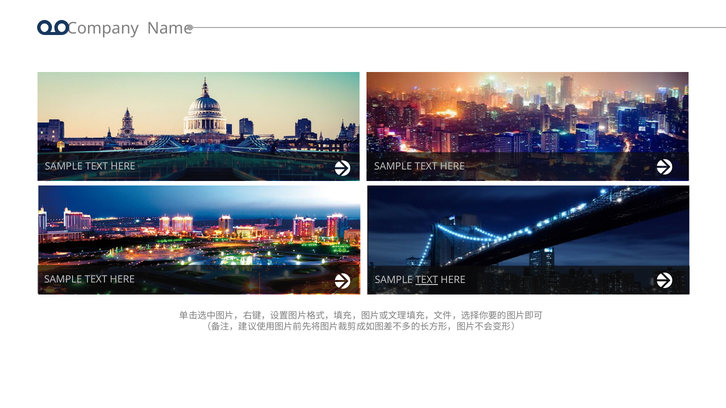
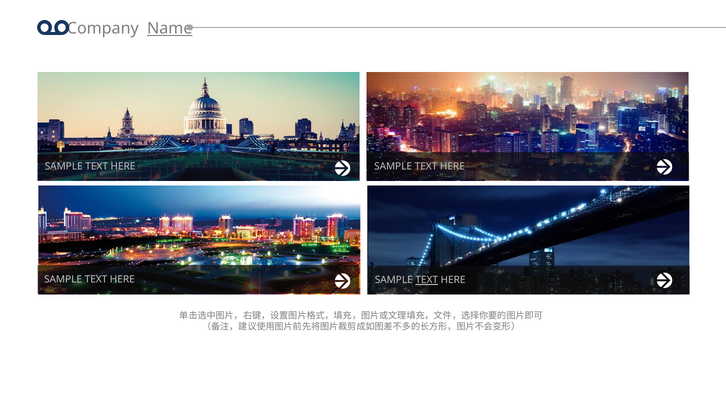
Name underline: none -> present
